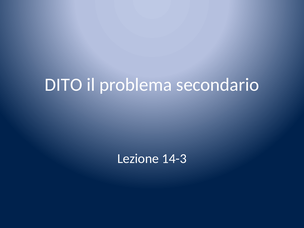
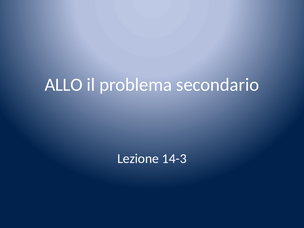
DITO: DITO -> ALLO
